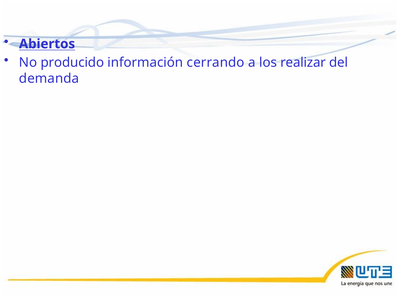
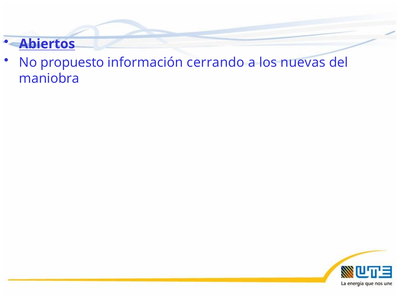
producido: producido -> propuesto
realizar: realizar -> nuevas
demanda: demanda -> maniobra
